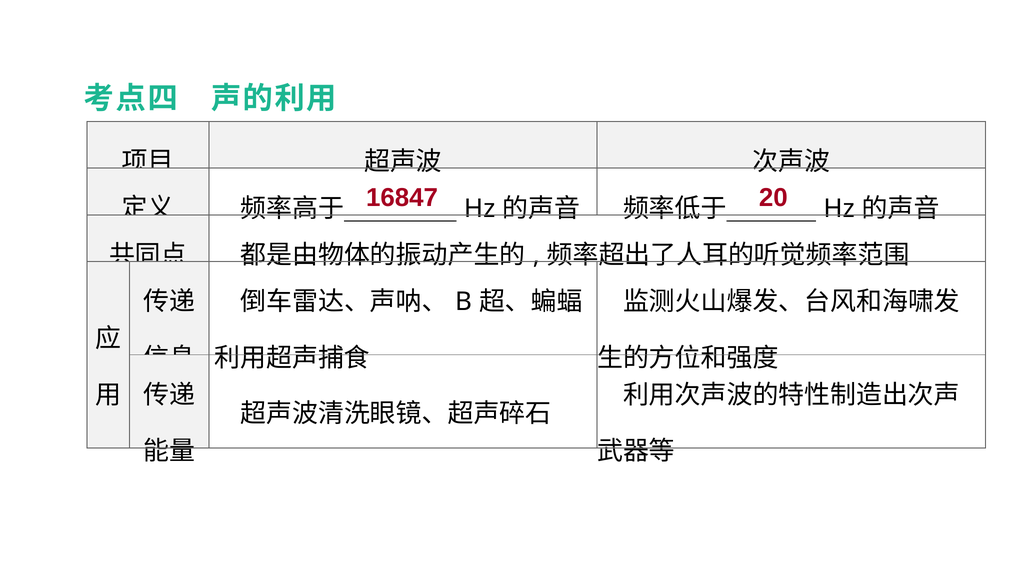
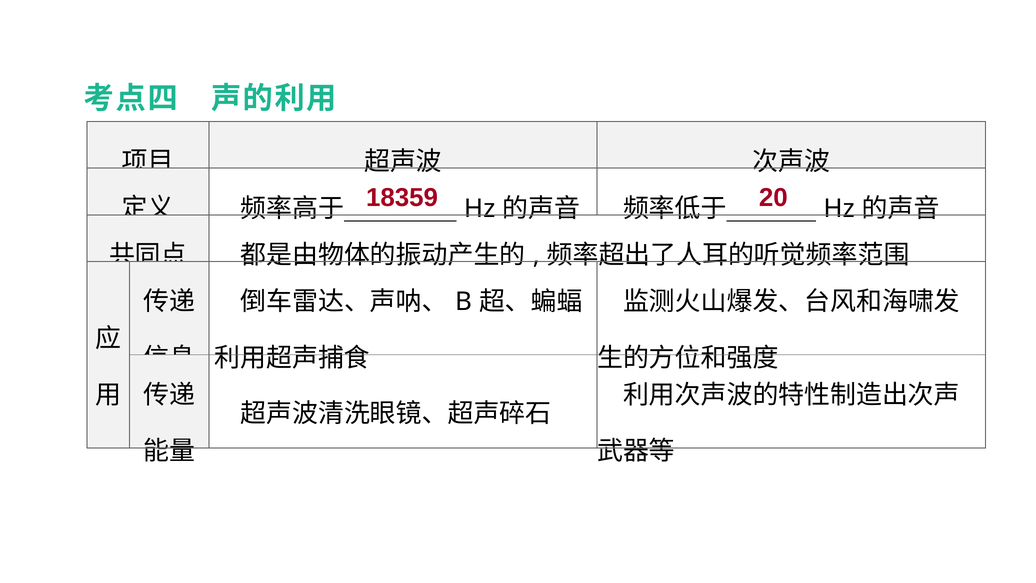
16847: 16847 -> 18359
